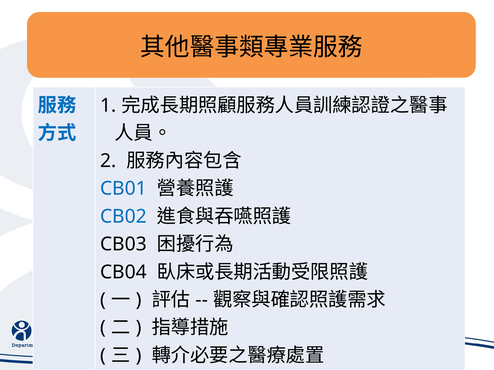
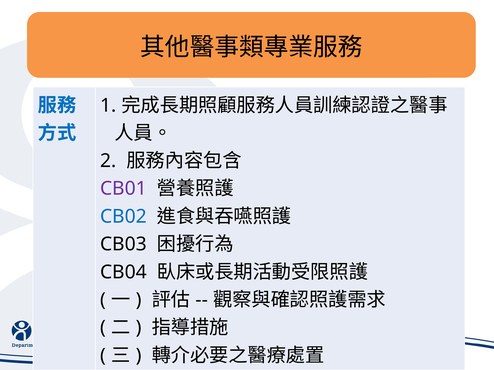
CB01 colour: blue -> purple
